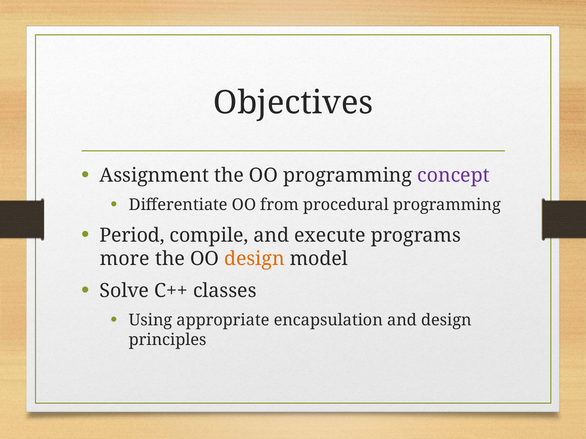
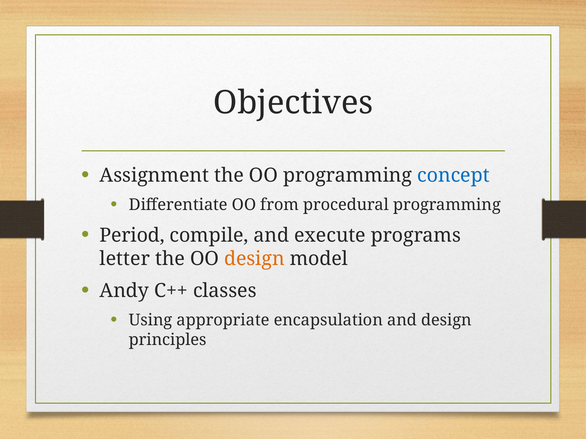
concept colour: purple -> blue
more: more -> letter
Solve: Solve -> Andy
